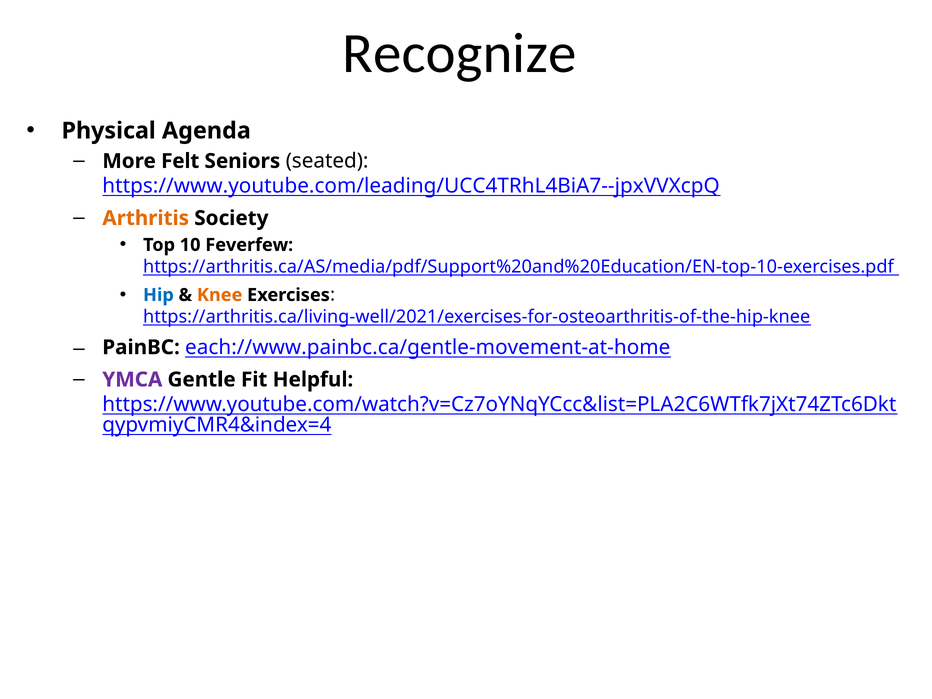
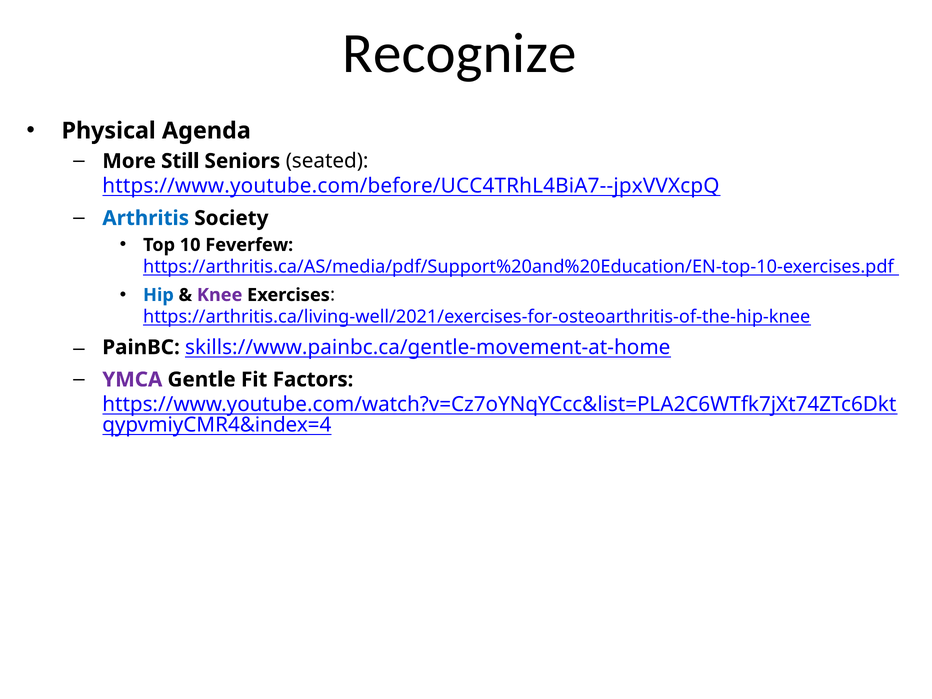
Felt: Felt -> Still
https://www.youtube.com/leading/UCC4TRhL4BiA7--jpxVVXcpQ: https://www.youtube.com/leading/UCC4TRhL4BiA7--jpxVVXcpQ -> https://www.youtube.com/before/UCC4TRhL4BiA7--jpxVVXcpQ
Arthritis colour: orange -> blue
Knee colour: orange -> purple
each://www.painbc.ca/gentle-movement-at-home: each://www.painbc.ca/gentle-movement-at-home -> skills://www.painbc.ca/gentle-movement-at-home
Helpful: Helpful -> Factors
